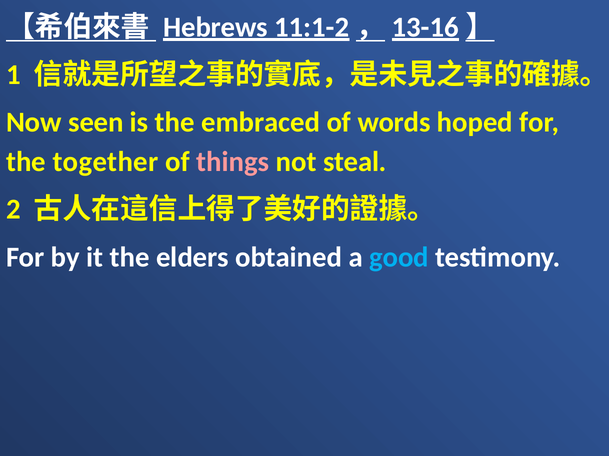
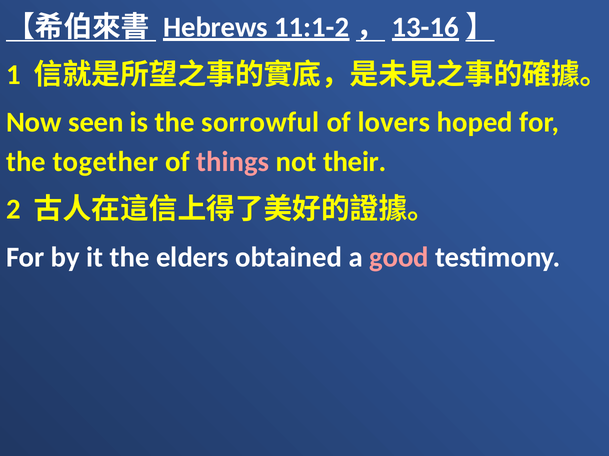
embraced: embraced -> sorrowful
words: words -> lovers
steal: steal -> their
good colour: light blue -> pink
